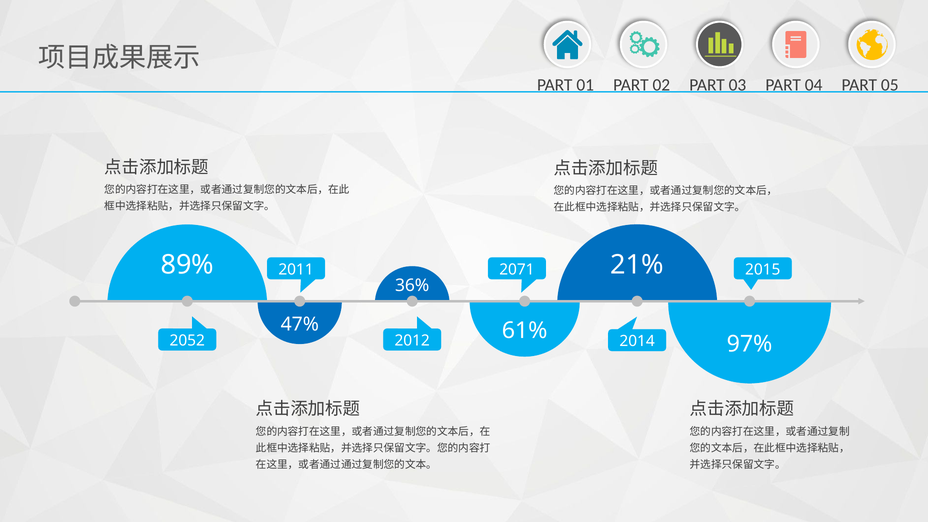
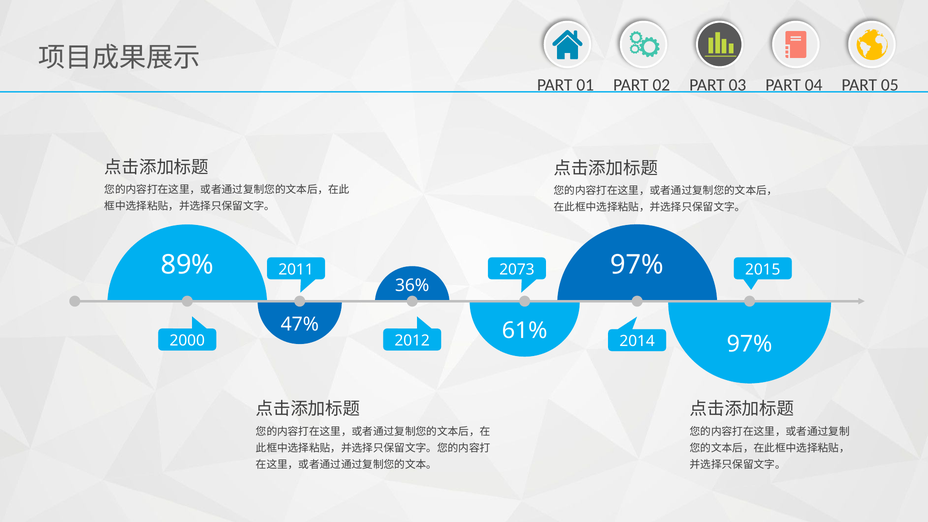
21% at (637, 265): 21% -> 97%
2071: 2071 -> 2073
2052: 2052 -> 2000
